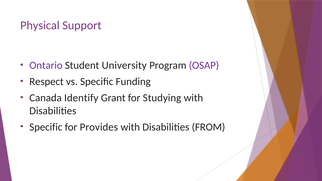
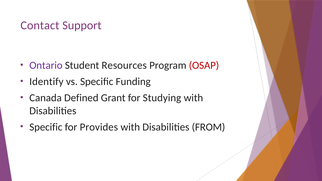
Physical: Physical -> Contact
University: University -> Resources
OSAP colour: purple -> red
Respect: Respect -> Identify
Identify: Identify -> Defined
